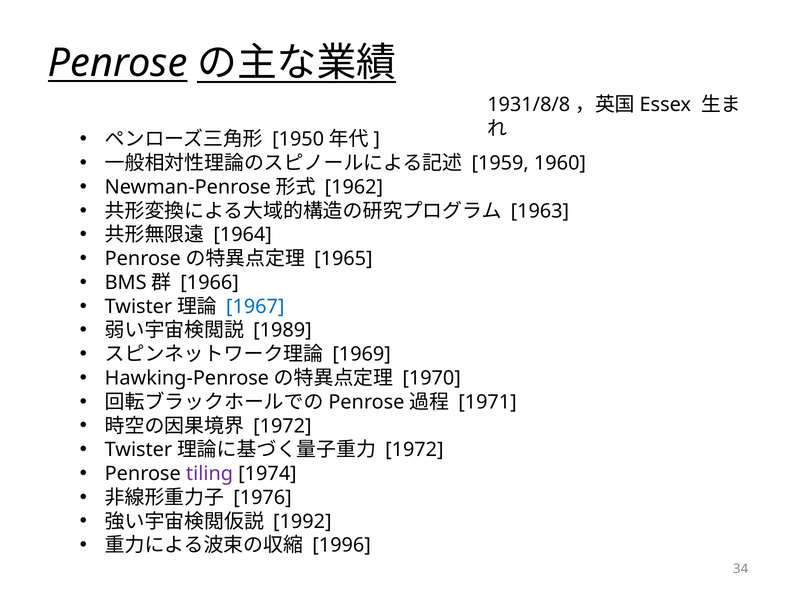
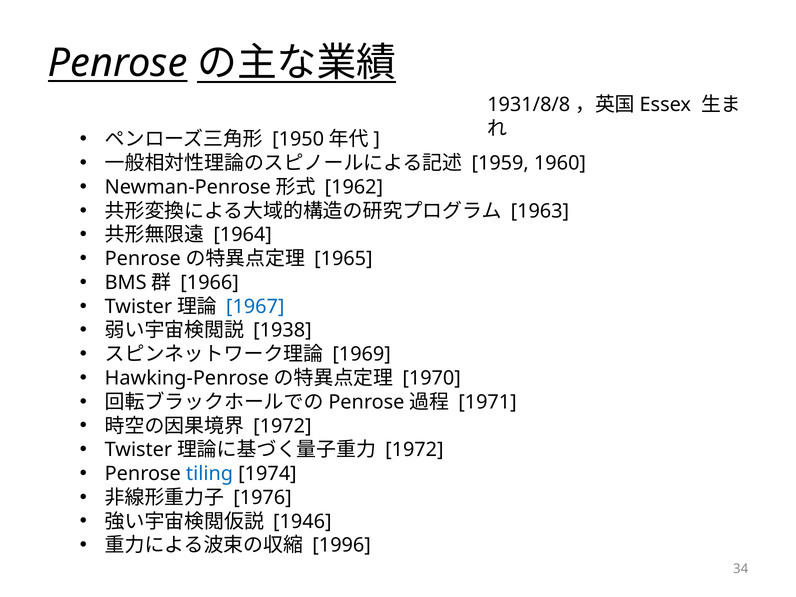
1989: 1989 -> 1938
tiling colour: purple -> blue
1992: 1992 -> 1946
